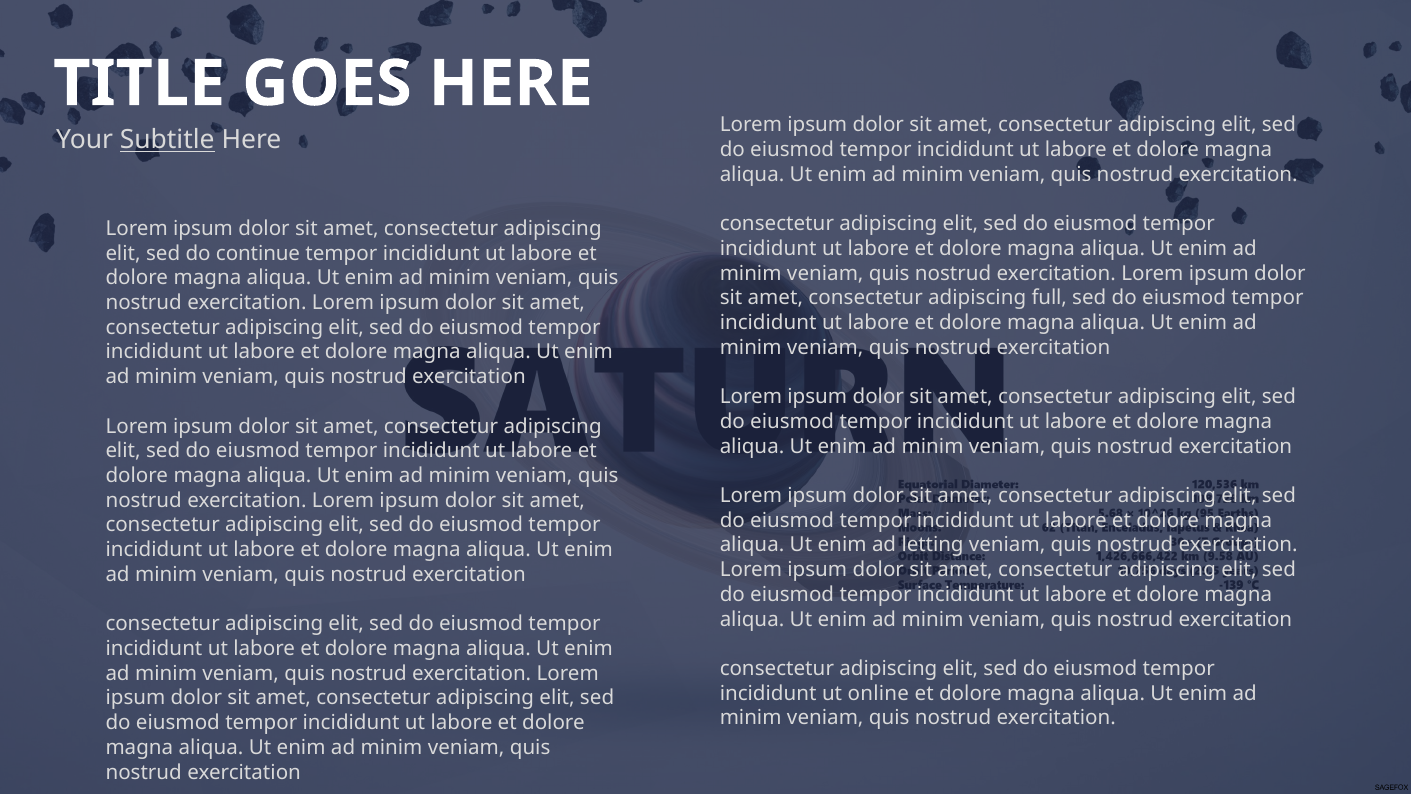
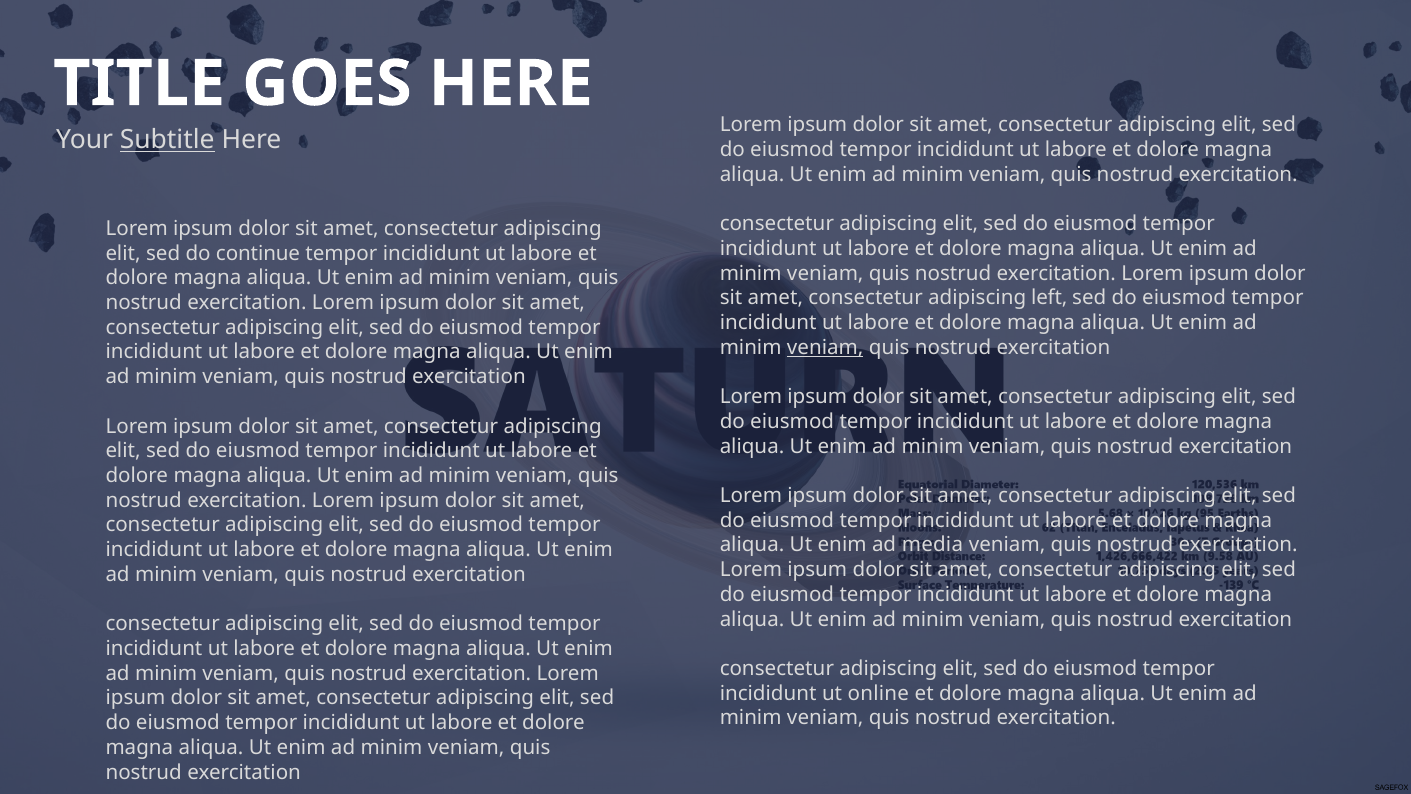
full: full -> left
veniam at (825, 347) underline: none -> present
letting: letting -> media
